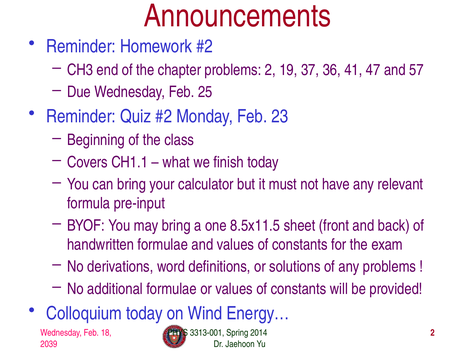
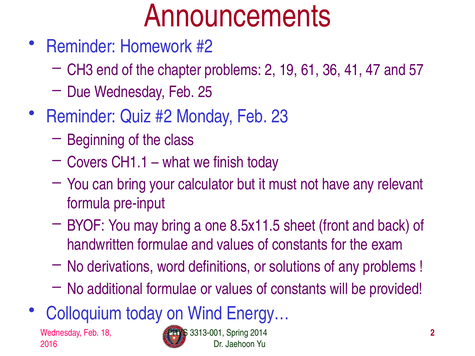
37: 37 -> 61
2039: 2039 -> 2016
